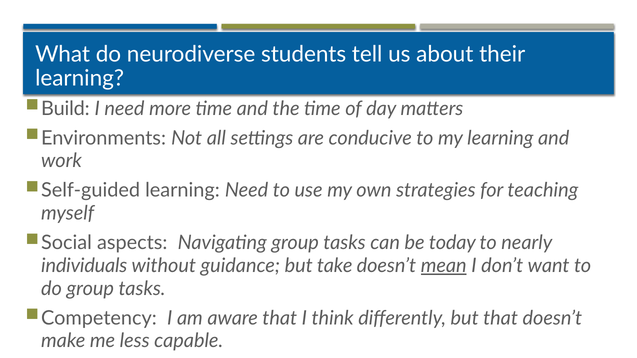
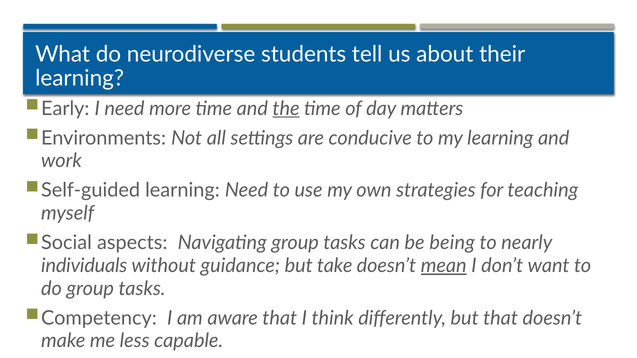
Build: Build -> Early
the underline: none -> present
today: today -> being
